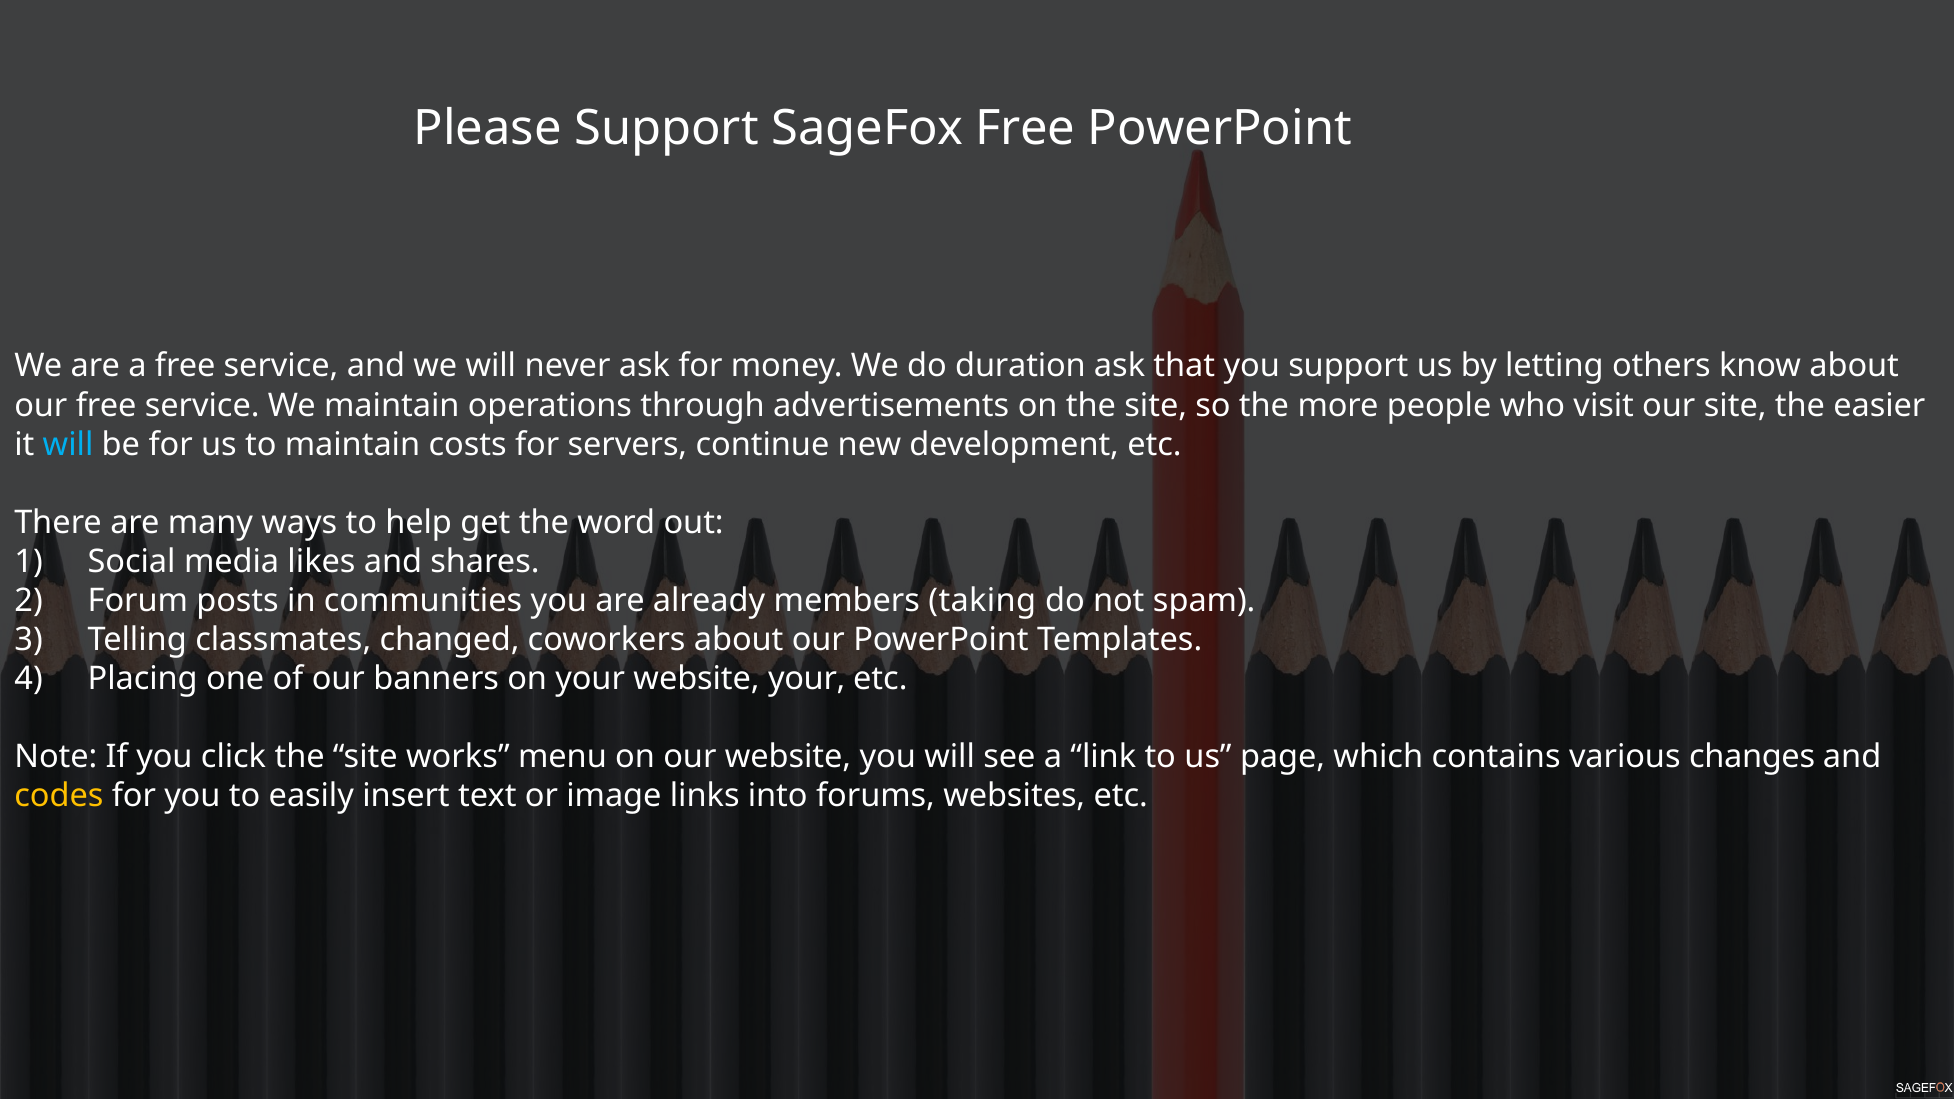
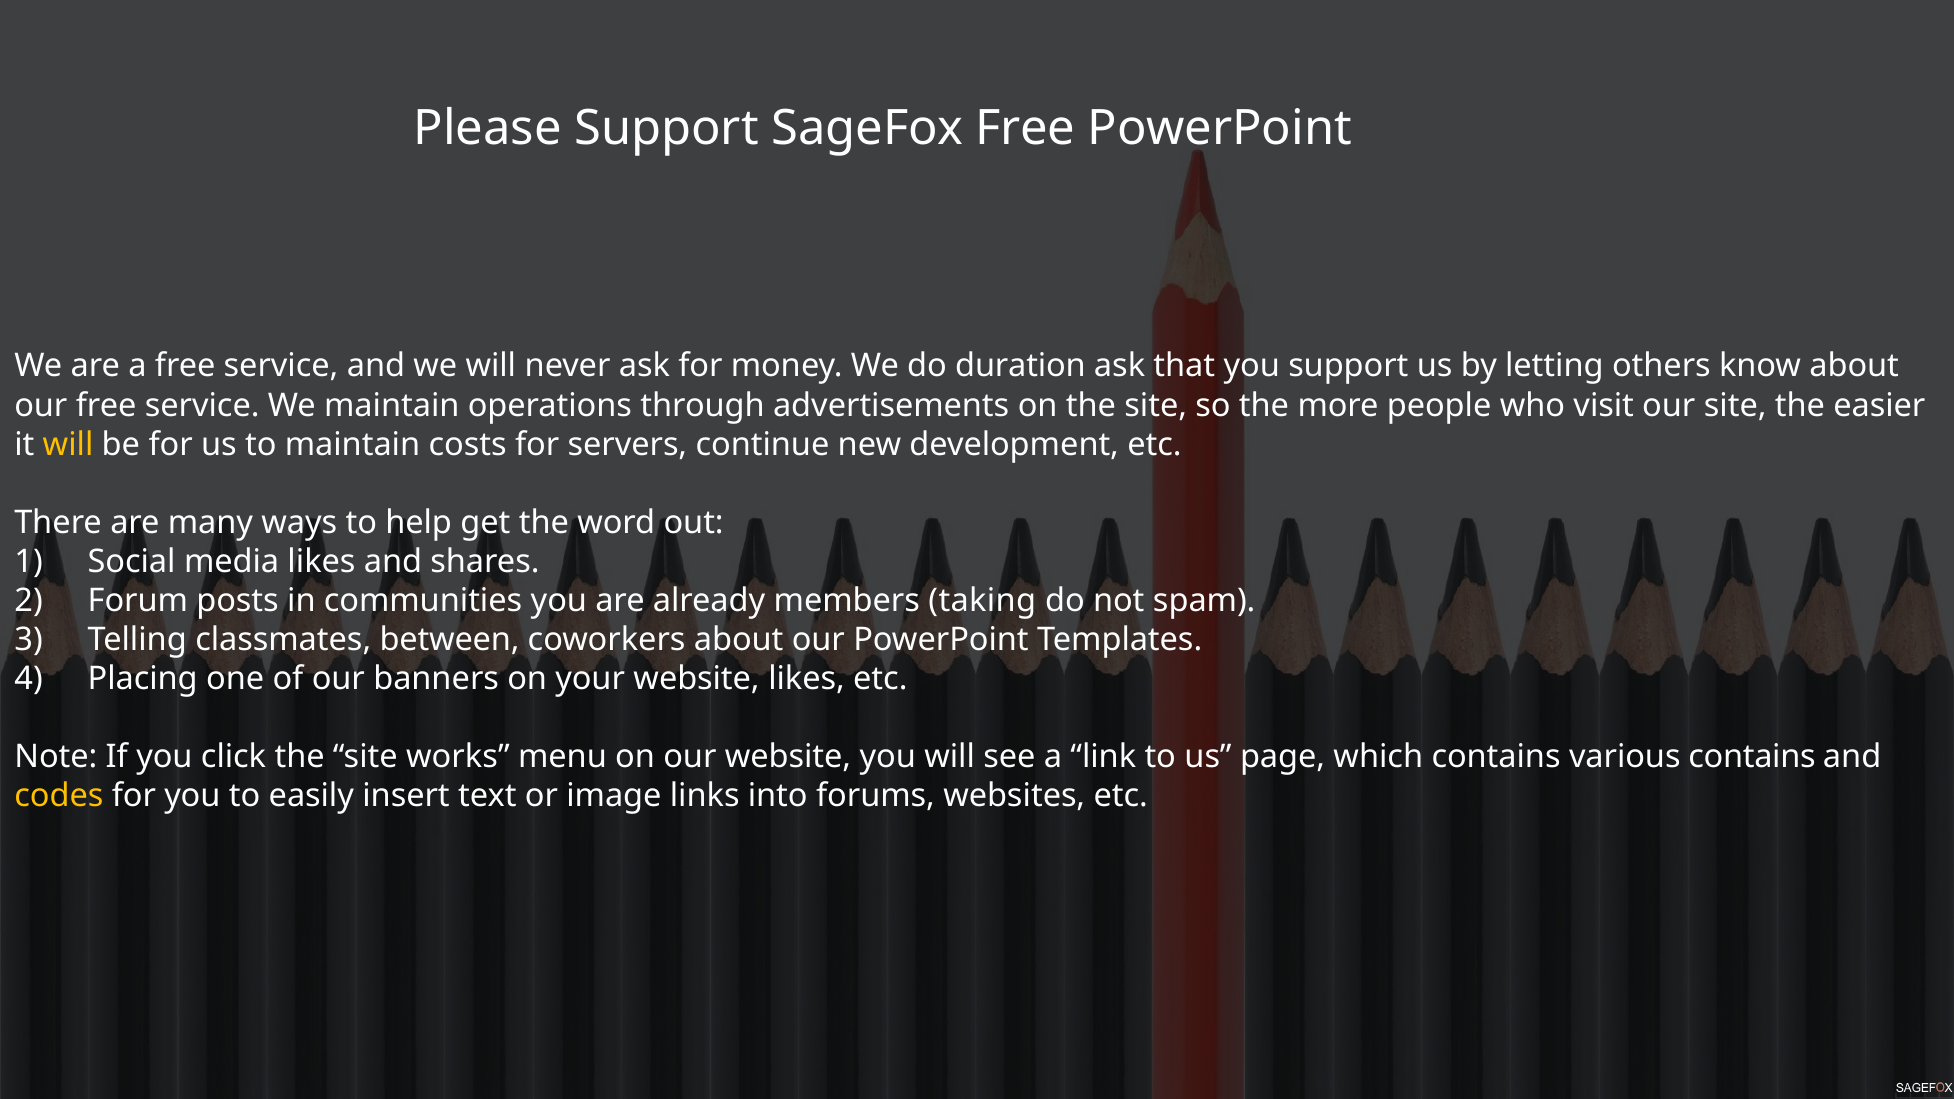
will at (68, 444) colour: light blue -> yellow
changed: changed -> between
website your: your -> likes
various changes: changes -> contains
